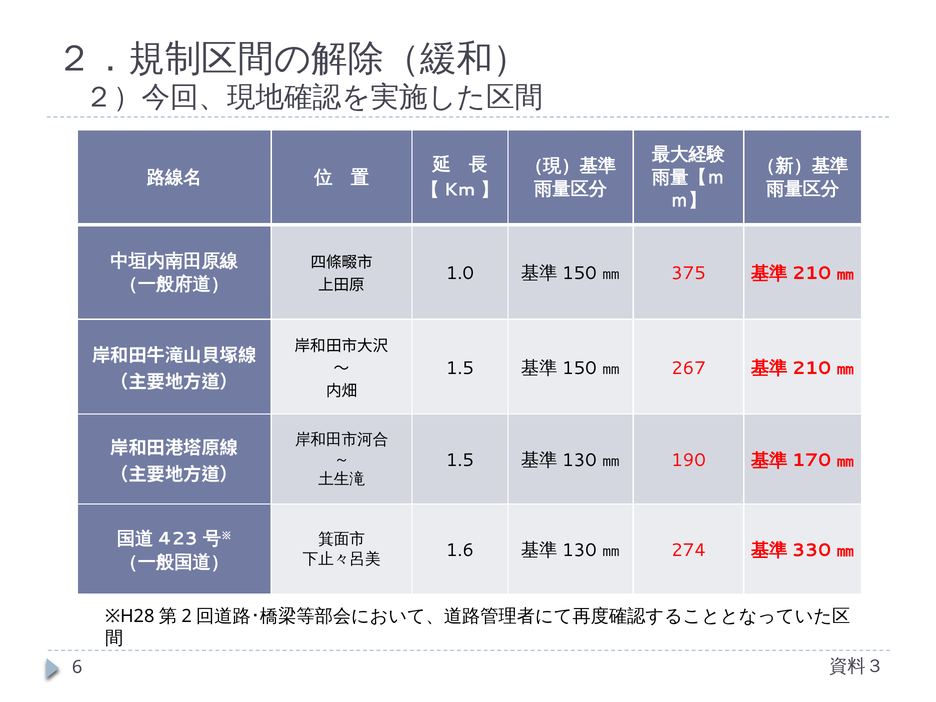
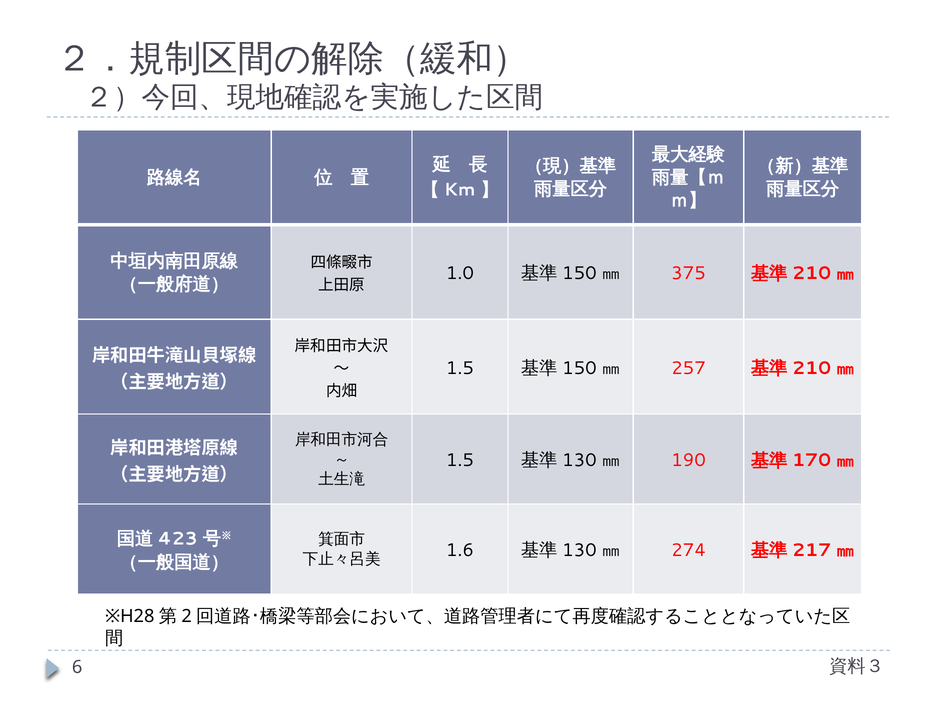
267: 267 -> 257
330: 330 -> 217
